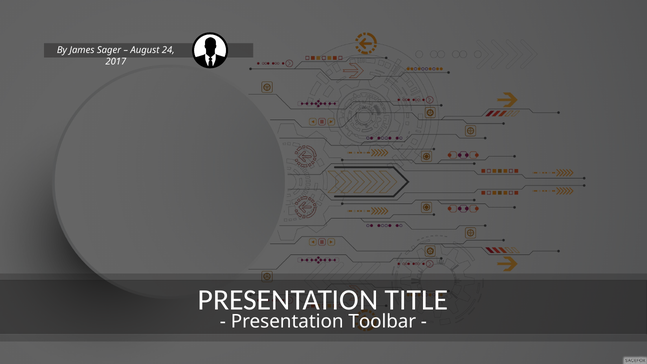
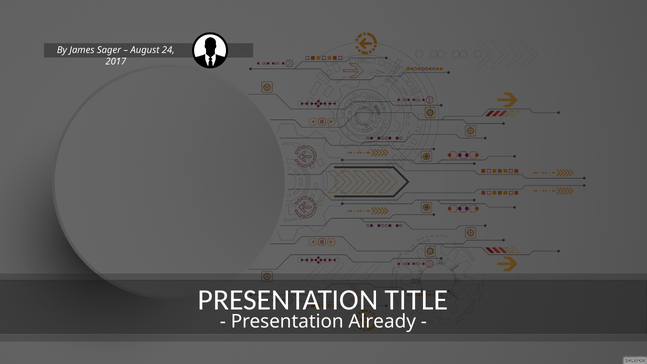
Toolbar: Toolbar -> Already
